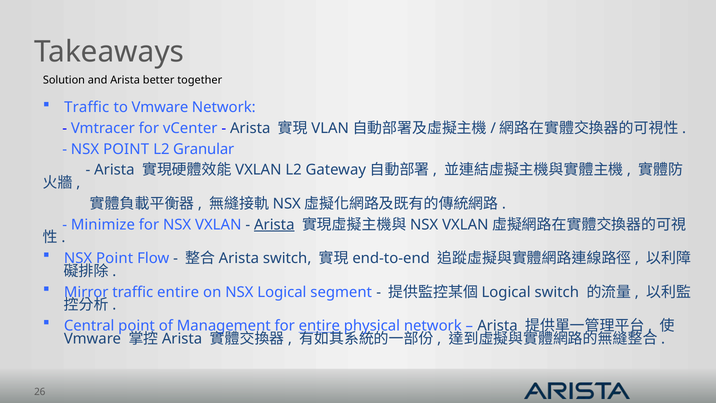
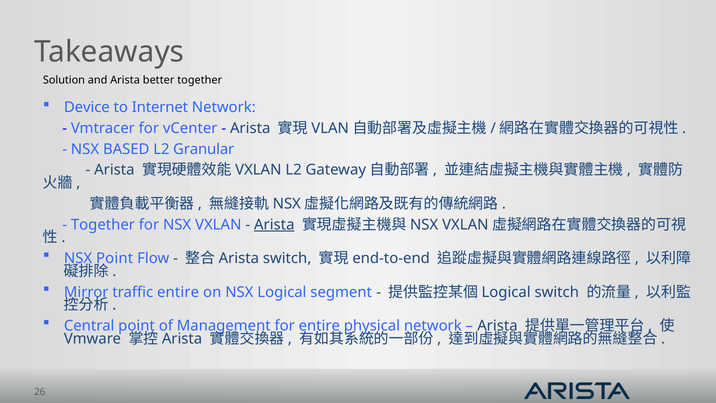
Traffic at (87, 107): Traffic -> Device
to Vmware: Vmware -> Internet
POINT at (126, 149): POINT -> BASED
Minimize at (103, 224): Minimize -> Together
entire at (319, 326) underline: present -> none
